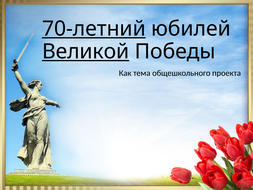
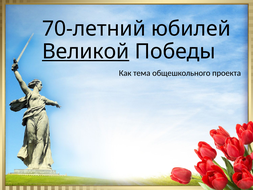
70-летний underline: present -> none
